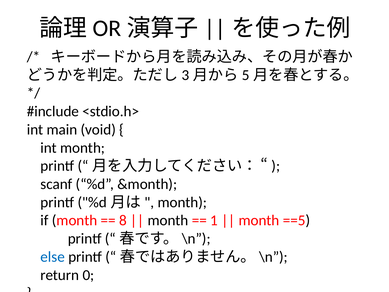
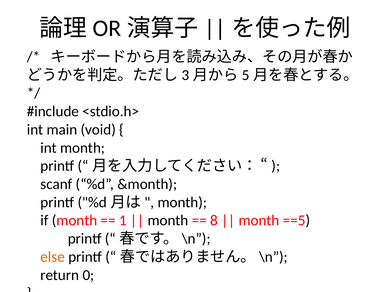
8: 8 -> 1
1: 1 -> 8
else colour: blue -> orange
